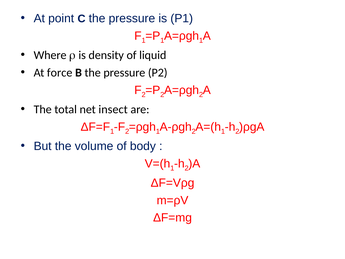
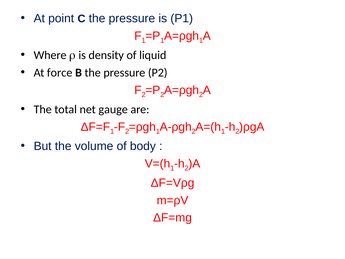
insect: insect -> gauge
